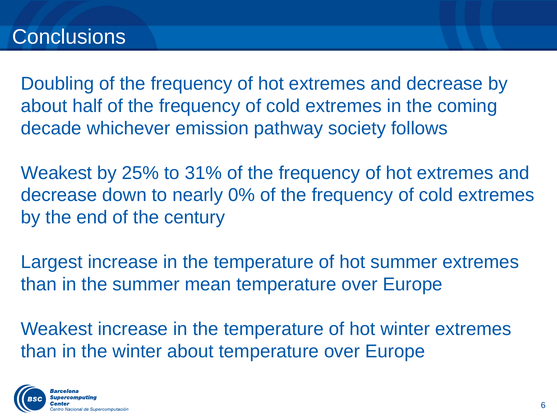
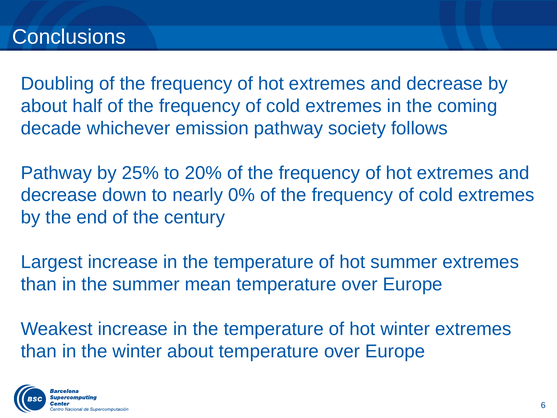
Weakest at (56, 173): Weakest -> Pathway
31%: 31% -> 20%
